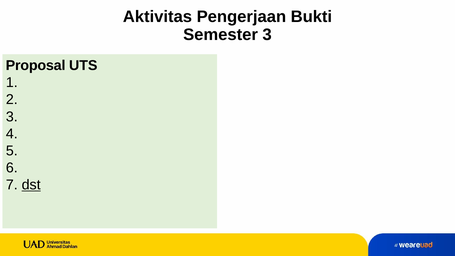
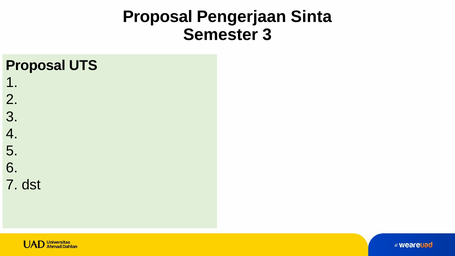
Aktivitas at (157, 17): Aktivitas -> Proposal
Bukti: Bukti -> Sinta
dst underline: present -> none
